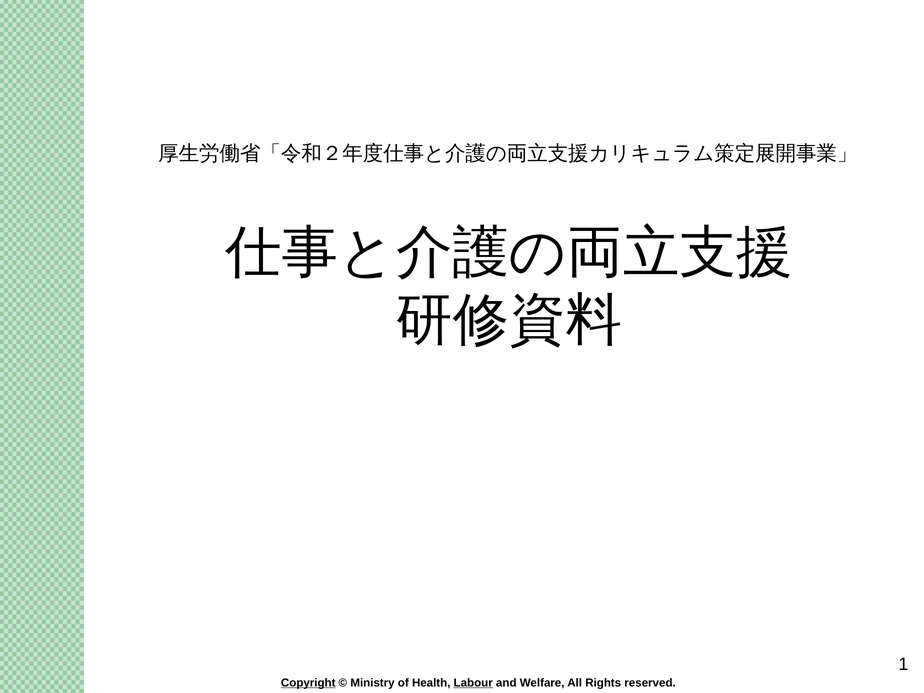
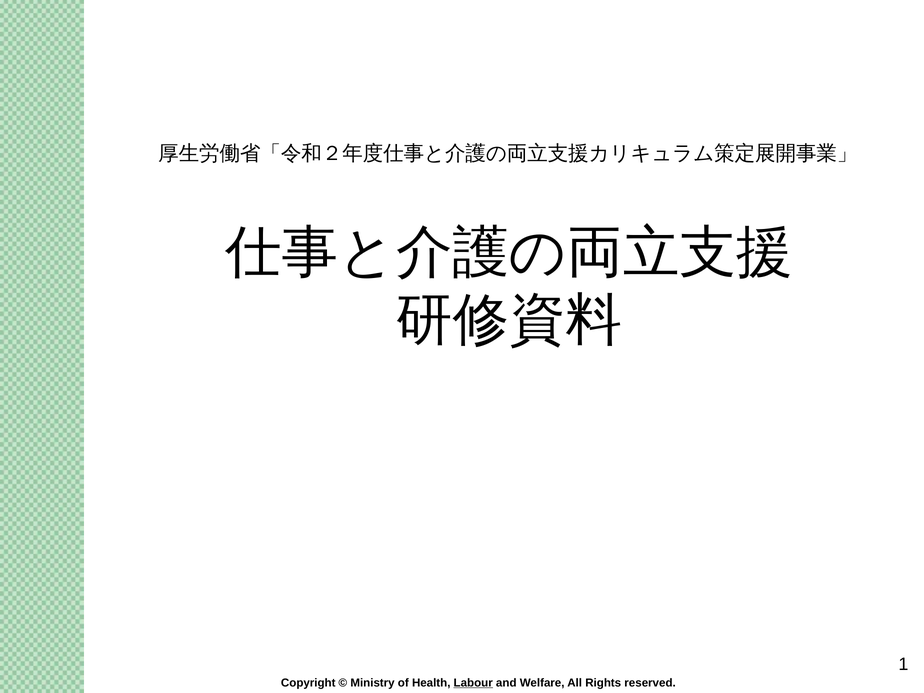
Copyright underline: present -> none
